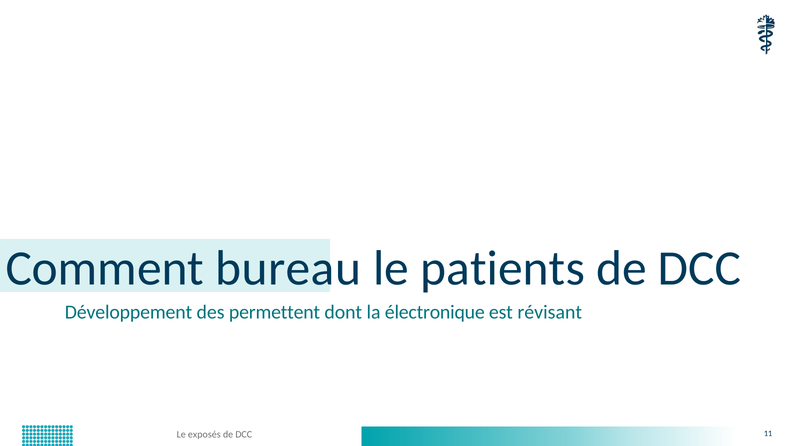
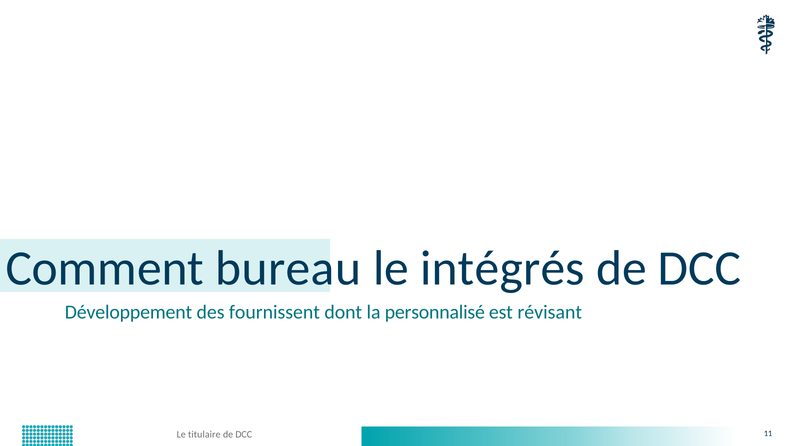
patients: patients -> intégrés
permettent: permettent -> fournissent
électronique: électronique -> personnalisé
exposés: exposés -> titulaire
